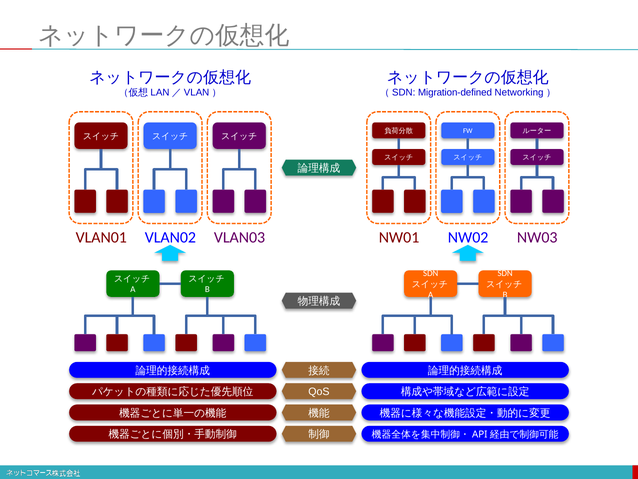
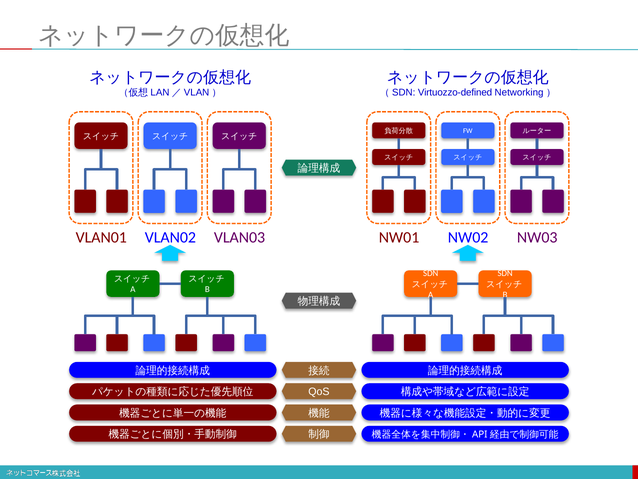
Migration-defined: Migration-defined -> Virtuozzo-defined
